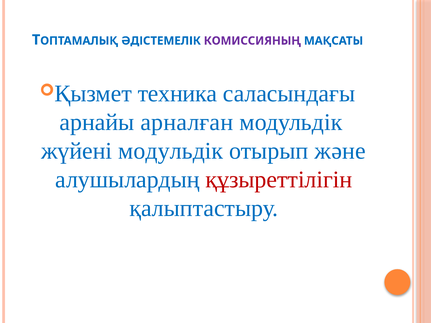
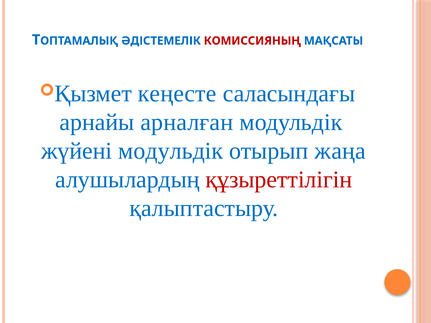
КОМИССИЯНЫҢ colour: purple -> red
техника: техника -> кеңесте
және: және -> жаңа
